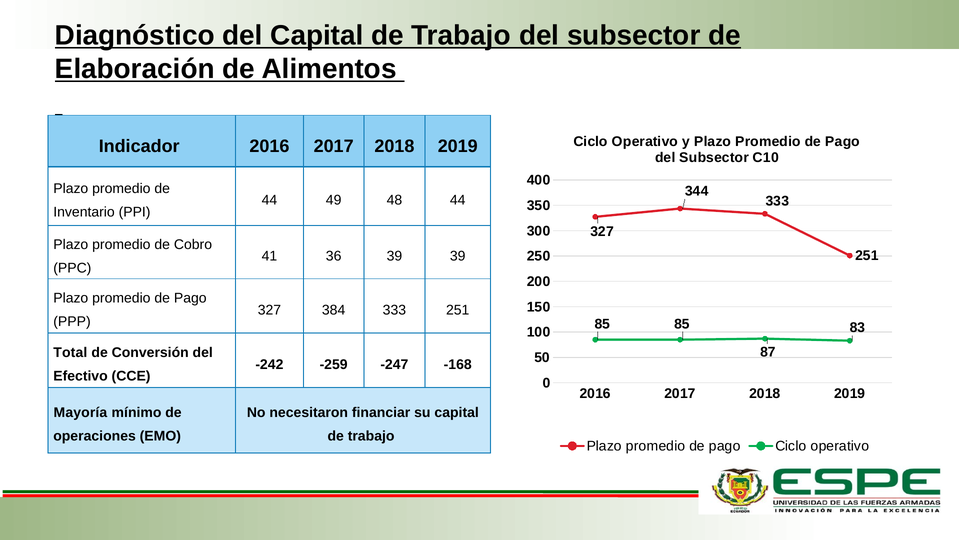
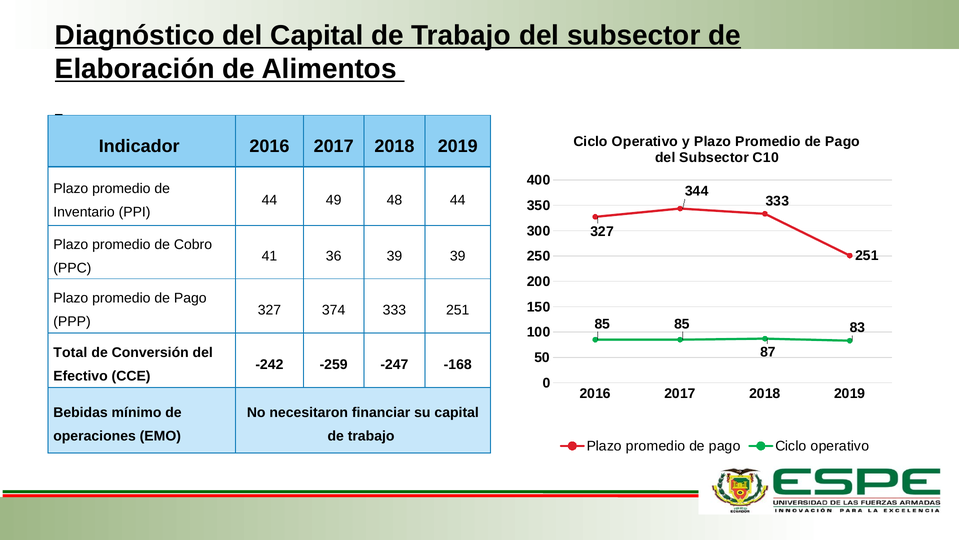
384: 384 -> 374
Mayoría: Mayoría -> Bebidas
